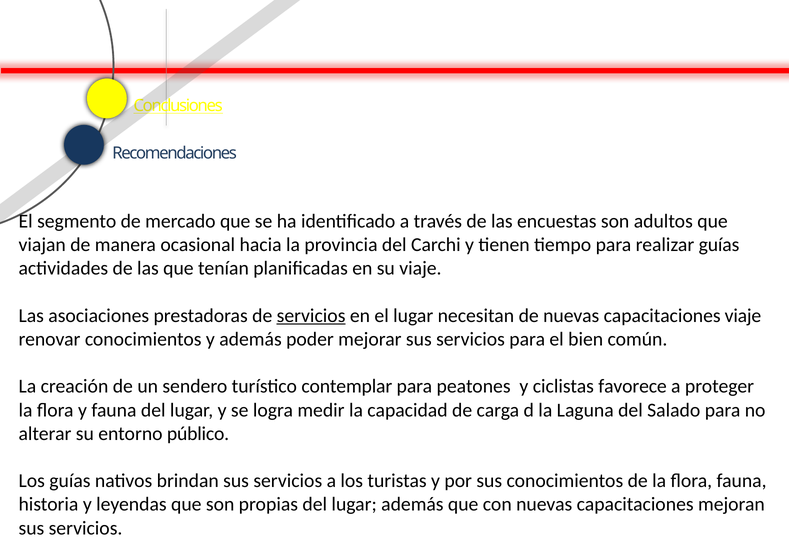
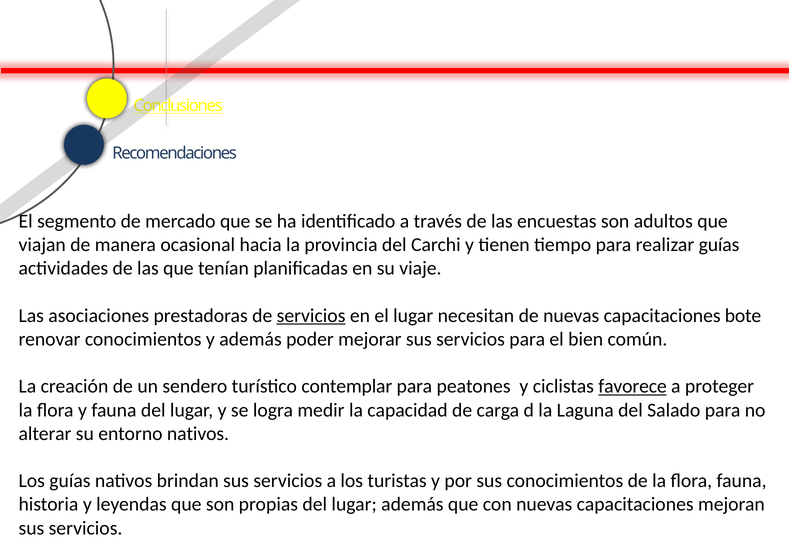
capacitaciones viaje: viaje -> bote
favorece underline: none -> present
entorno público: público -> nativos
